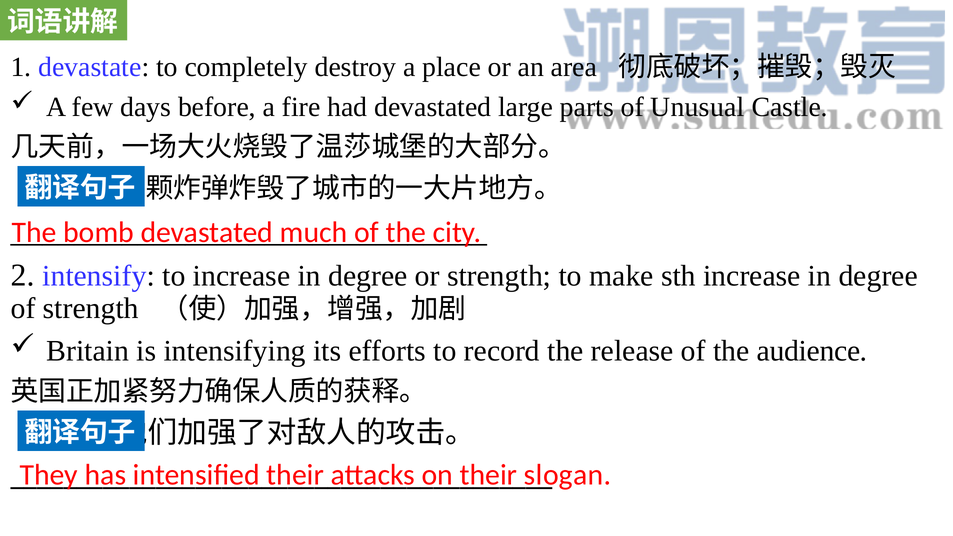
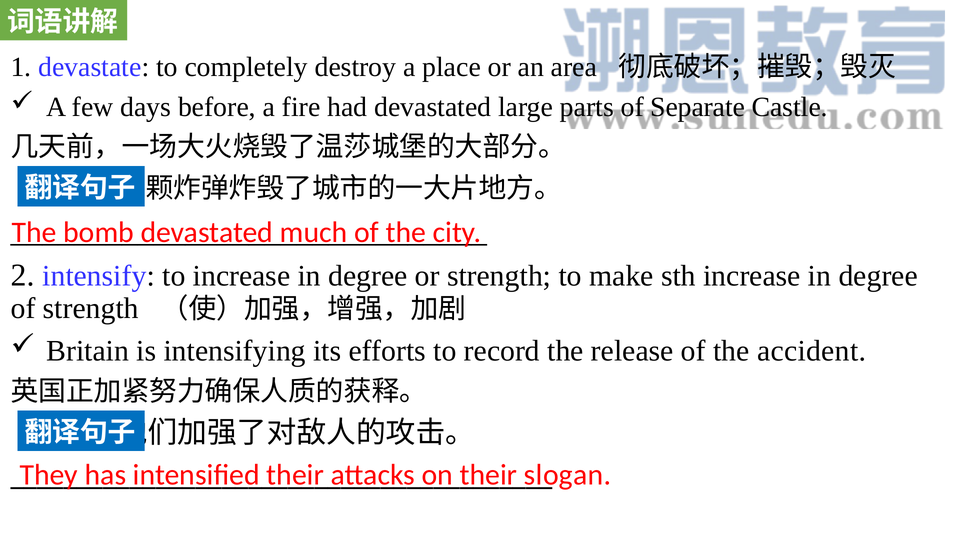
Unusual: Unusual -> Separate
audience: audience -> accident
